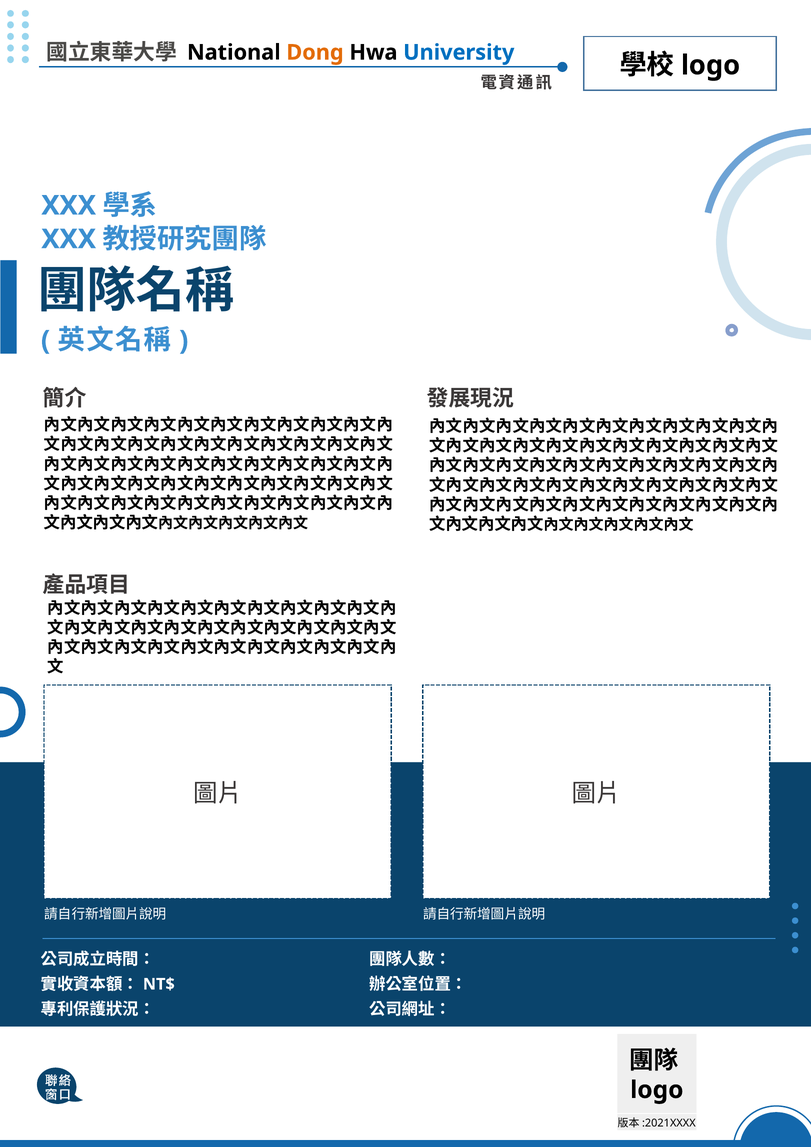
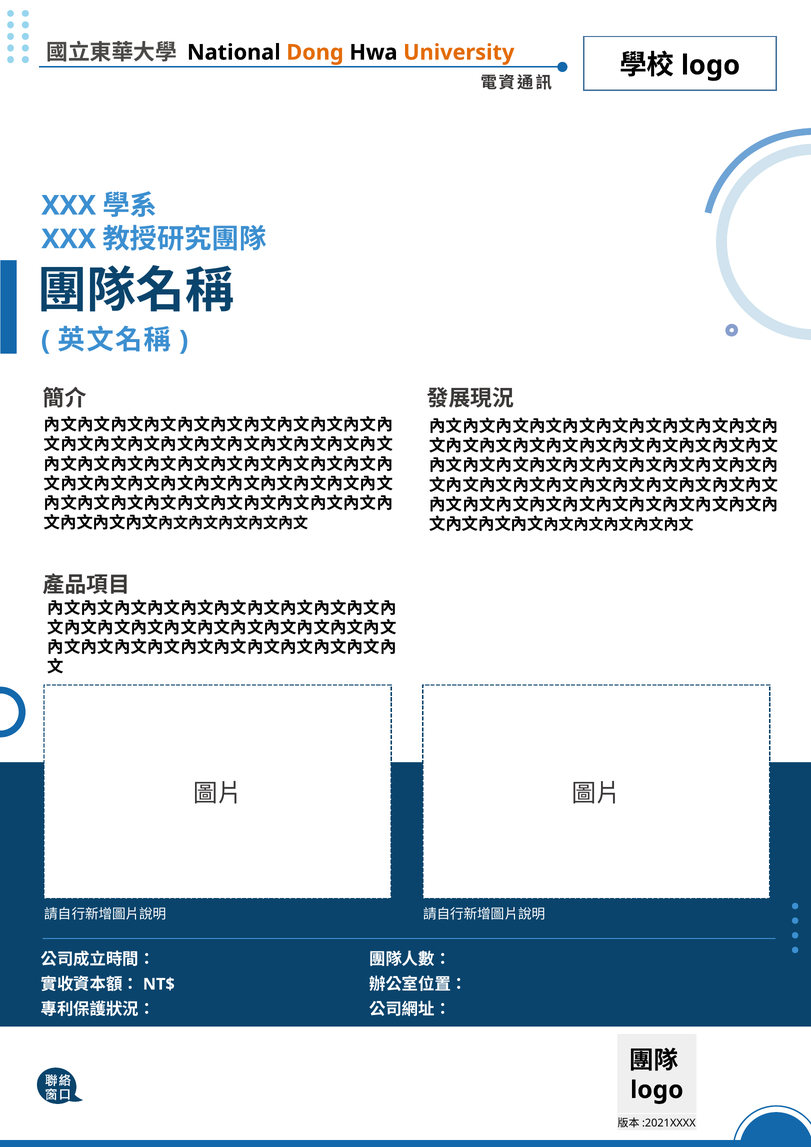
University colour: blue -> orange
